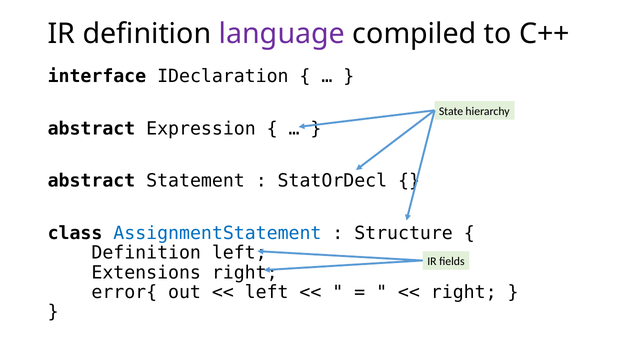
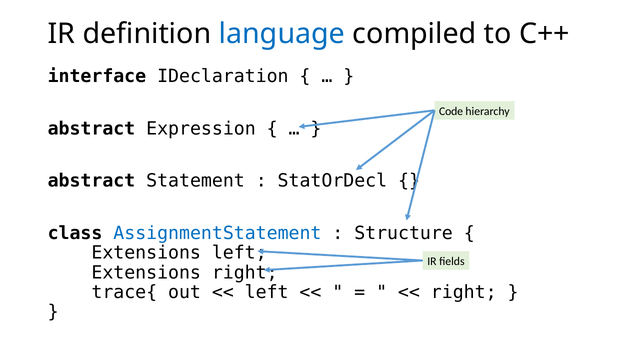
language colour: purple -> blue
State: State -> Code
Definition at (146, 253): Definition -> Extensions
error{: error{ -> trace{
